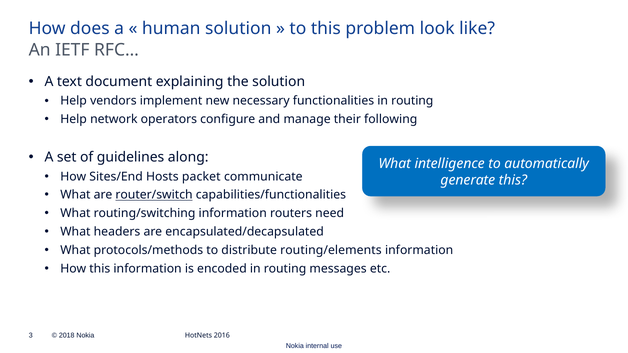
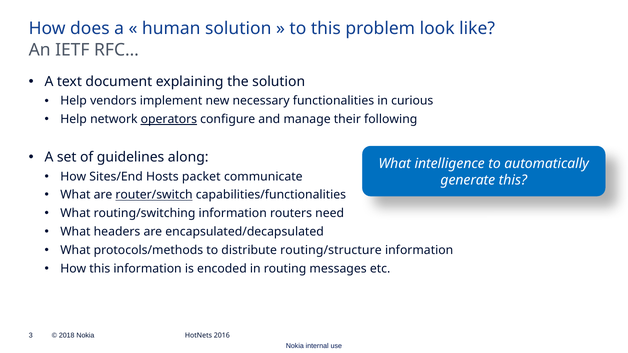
functionalities in routing: routing -> curious
operators underline: none -> present
routing/elements: routing/elements -> routing/structure
